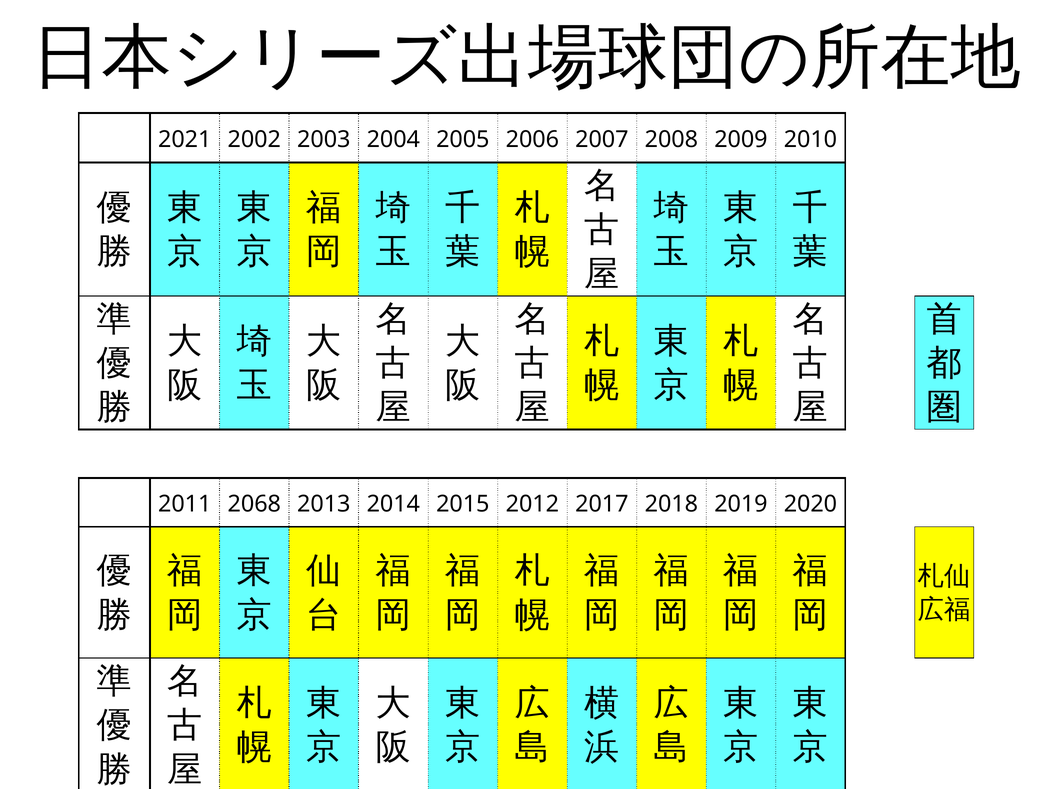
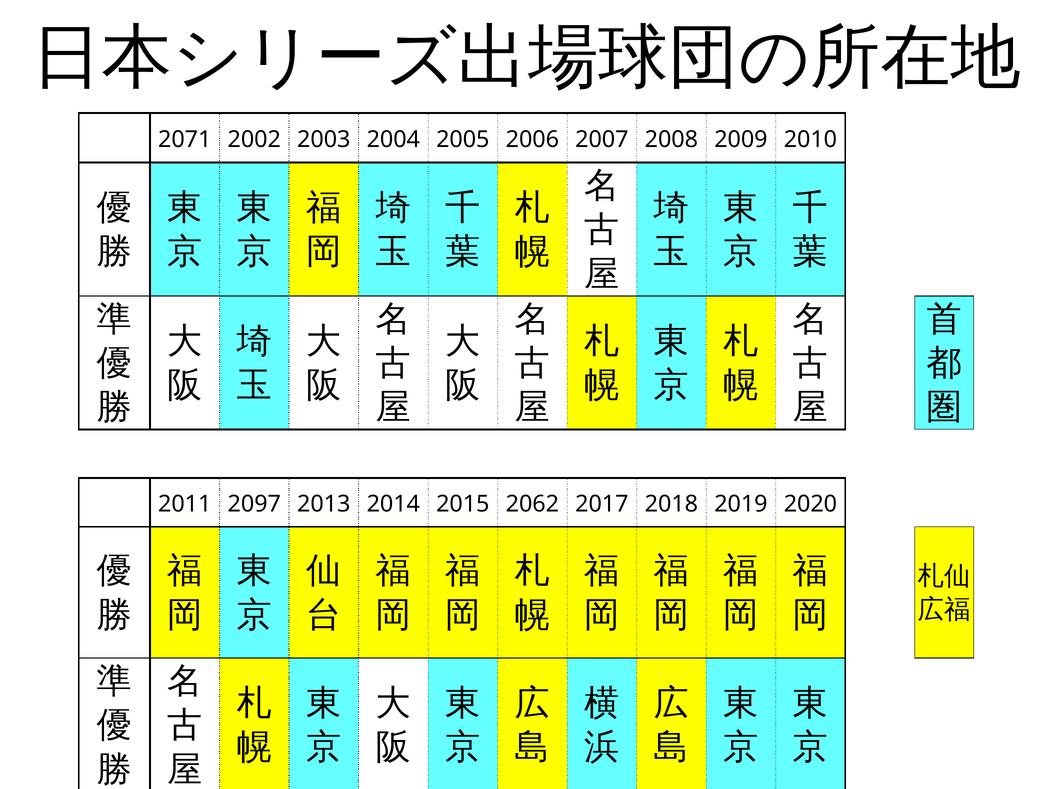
2021: 2021 -> 2071
2068: 2068 -> 2097
2012: 2012 -> 2062
